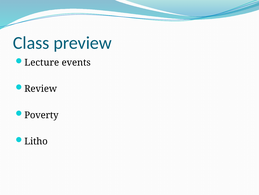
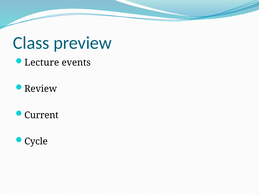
Poverty: Poverty -> Current
Litho: Litho -> Cycle
